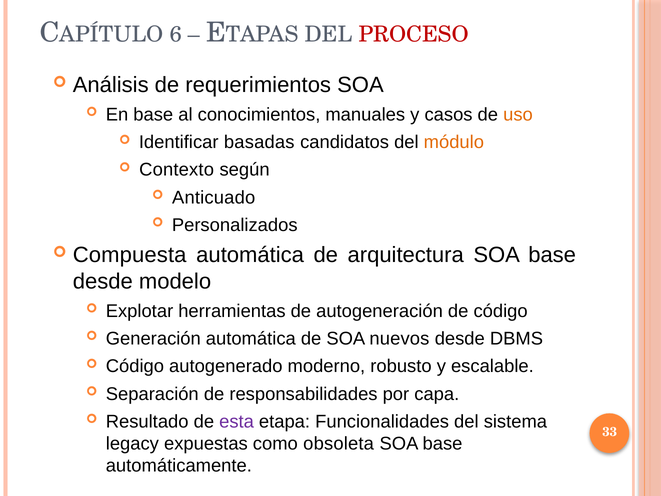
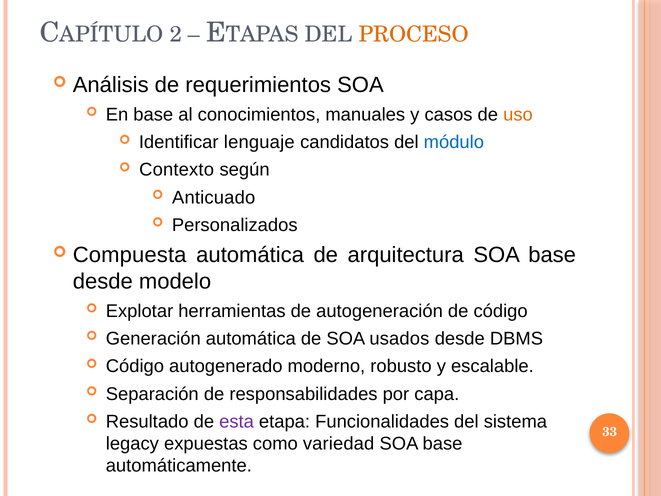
6: 6 -> 2
PROCESO colour: red -> orange
basadas: basadas -> lenguaje
módulo colour: orange -> blue
nuevos: nuevos -> usados
obsoleta: obsoleta -> variedad
